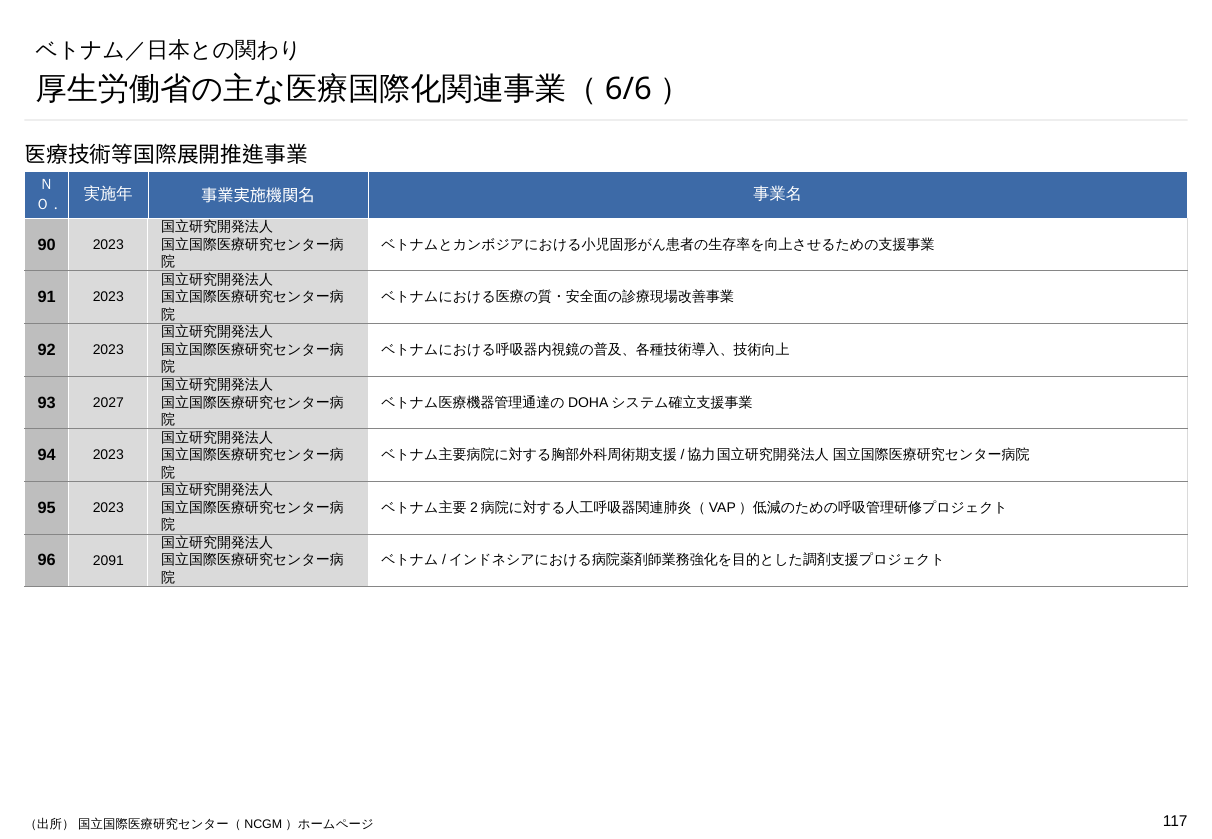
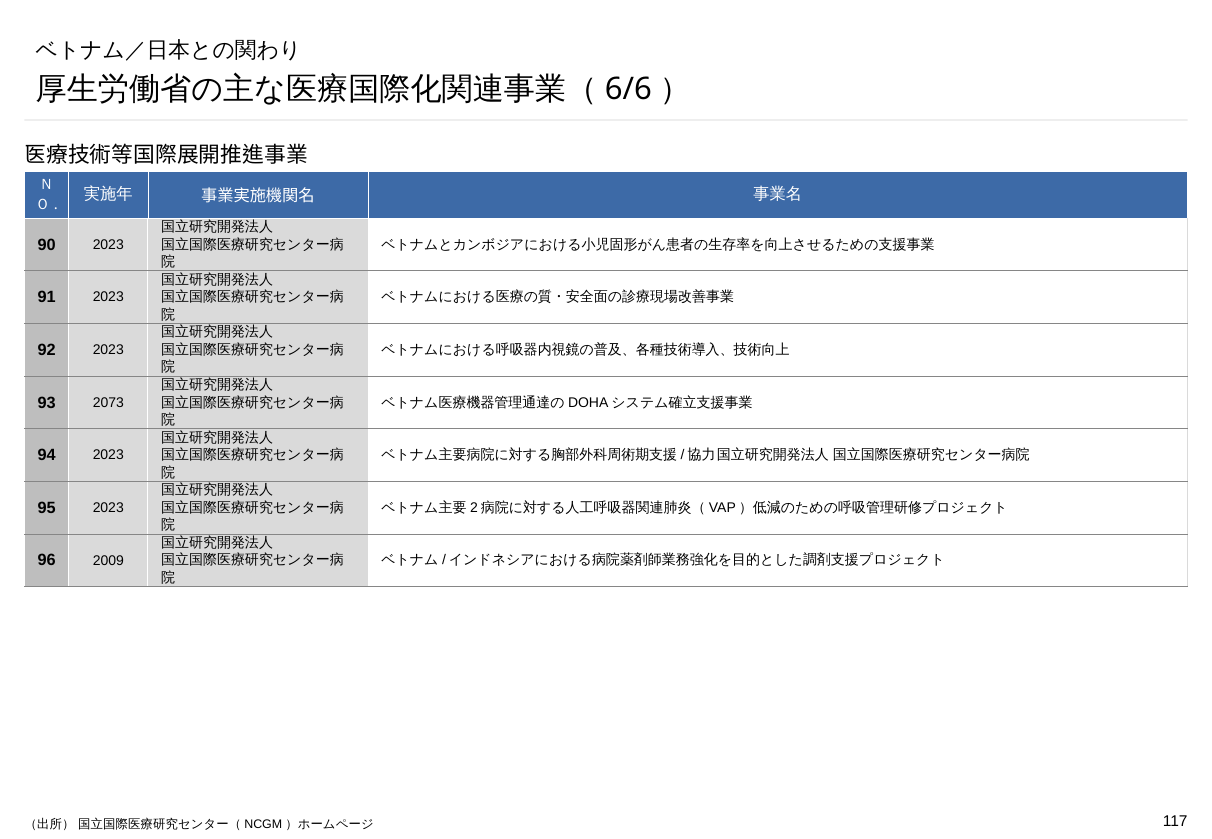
2027: 2027 -> 2073
2091: 2091 -> 2009
